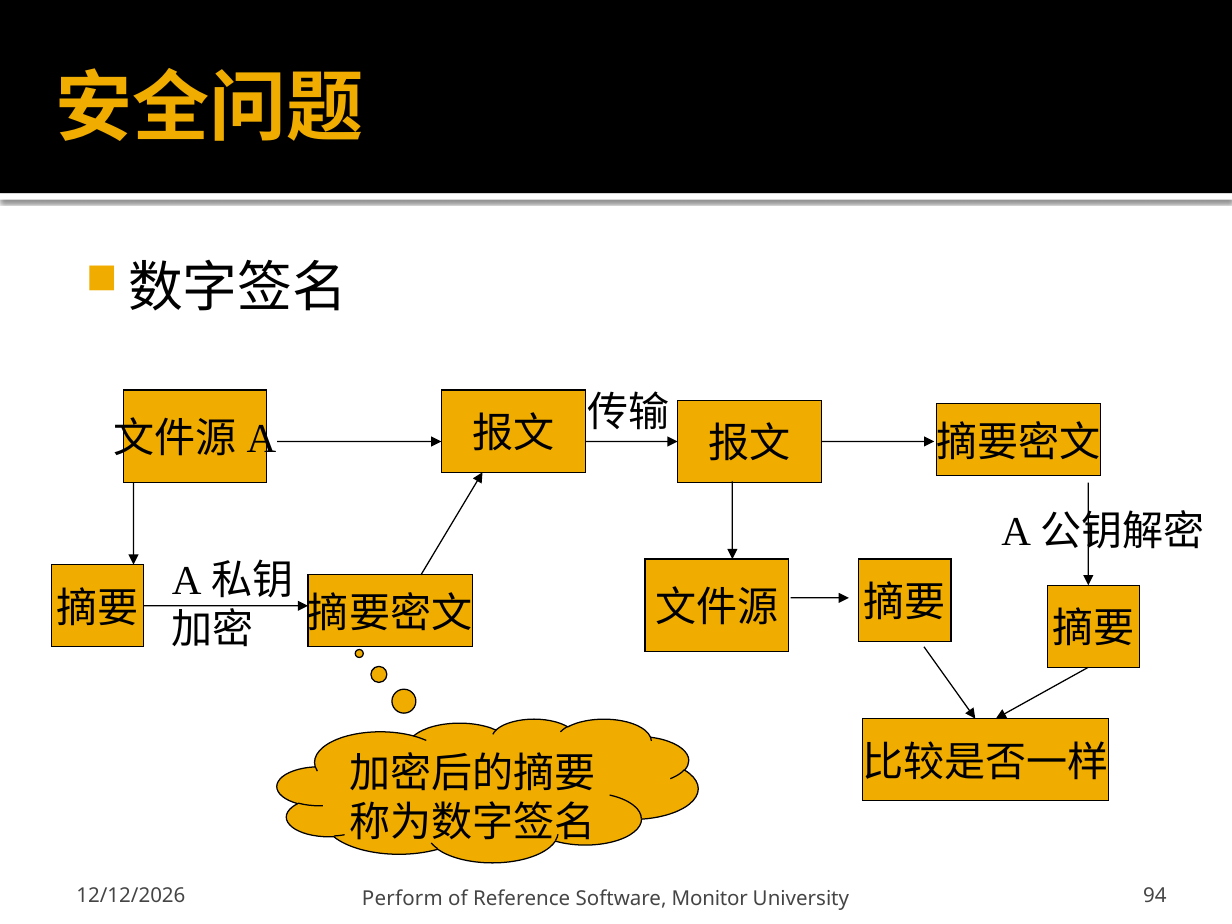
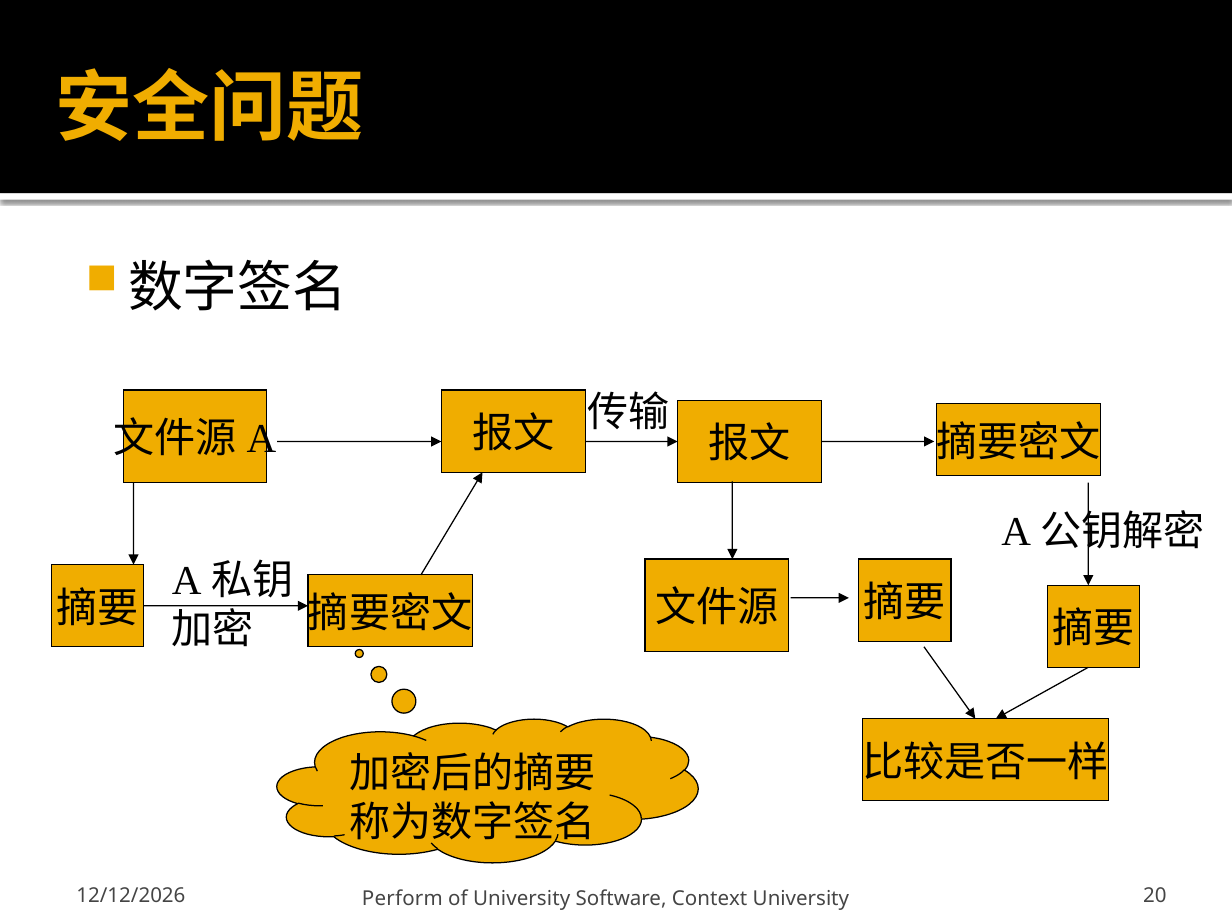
of Reference: Reference -> University
Monitor: Monitor -> Context
94: 94 -> 20
